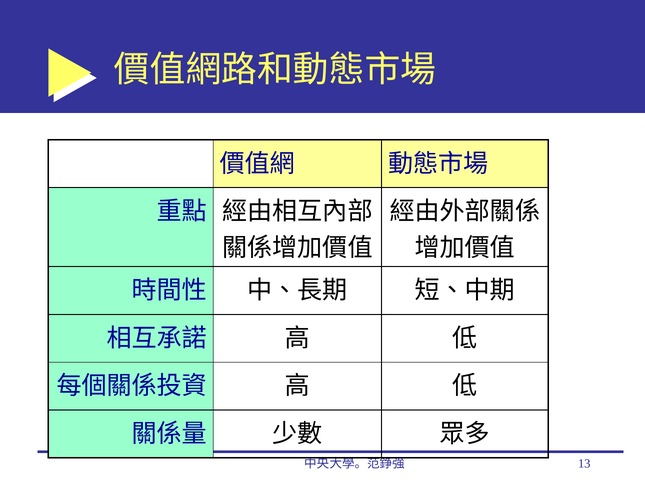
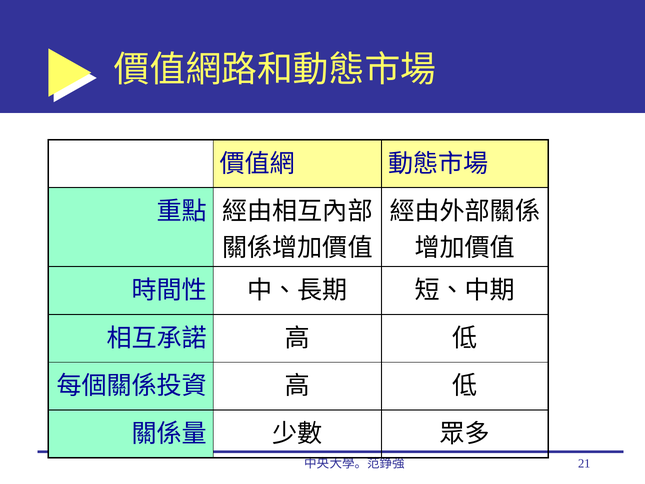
13: 13 -> 21
